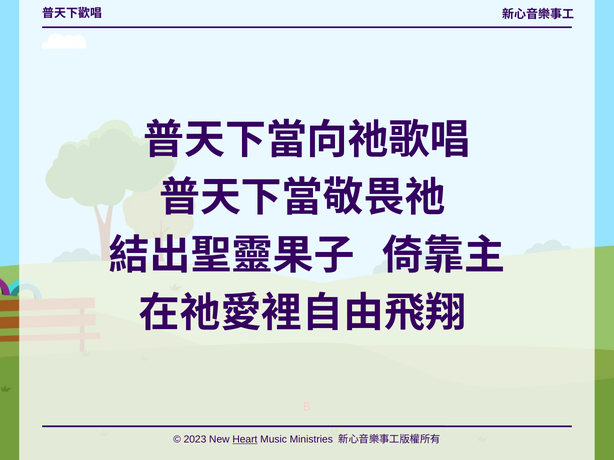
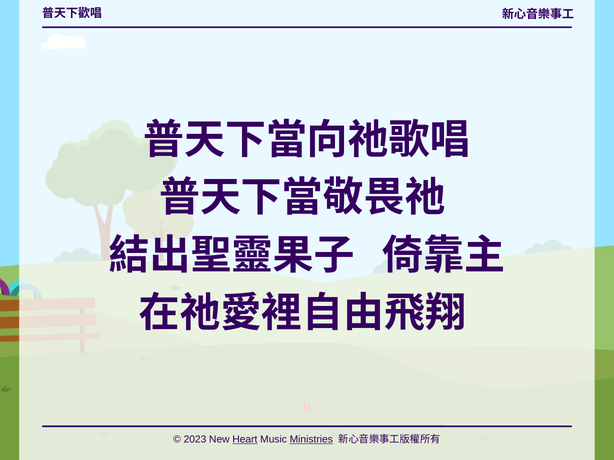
Ministries underline: none -> present
